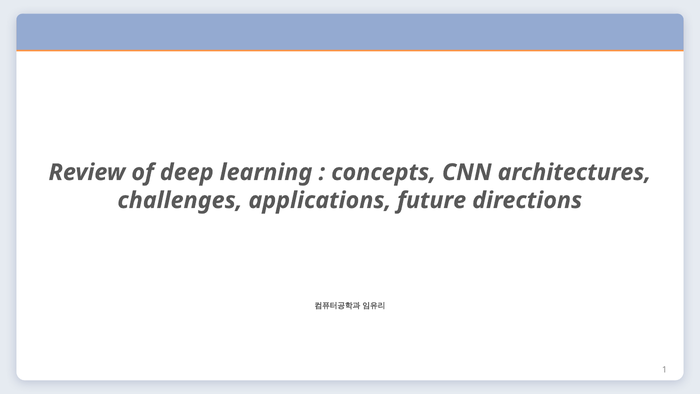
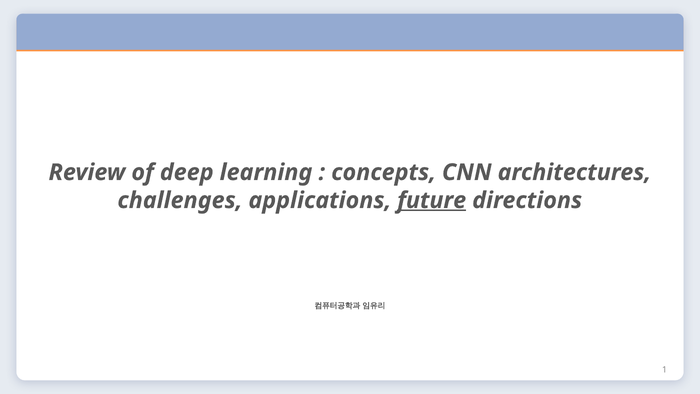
future underline: none -> present
